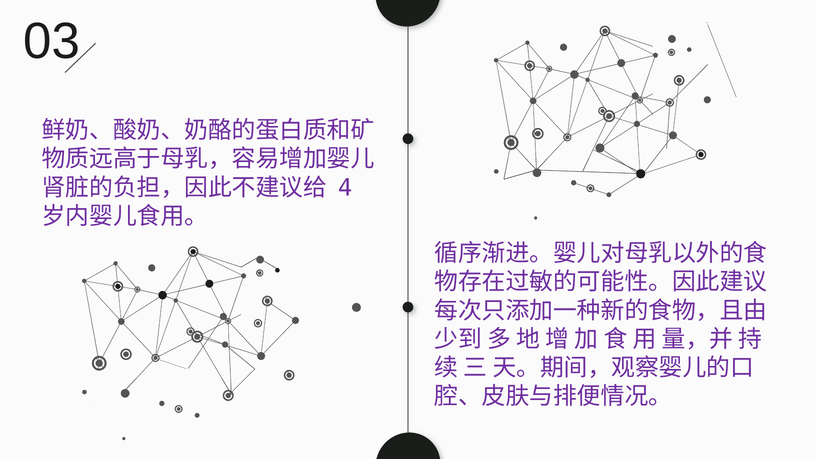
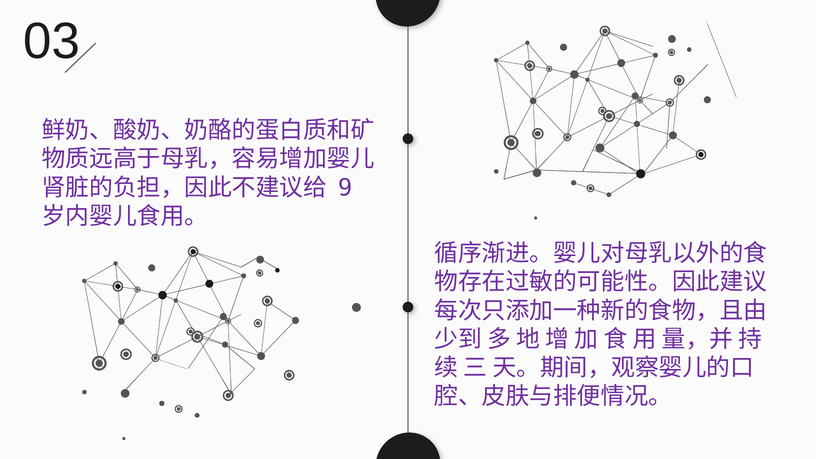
4: 4 -> 9
